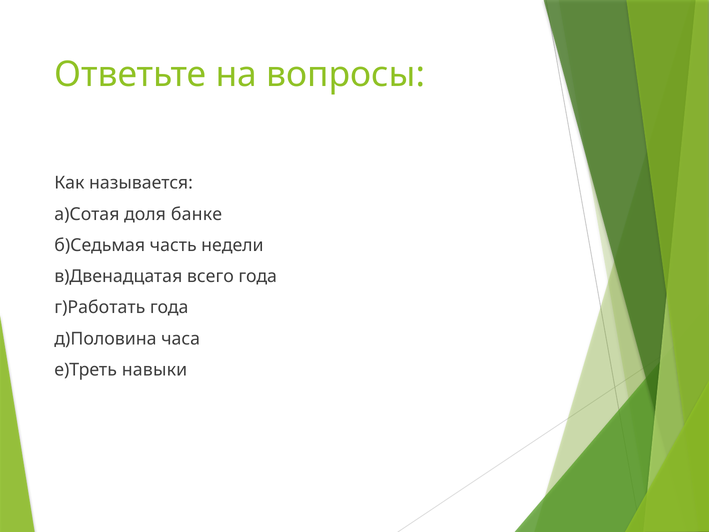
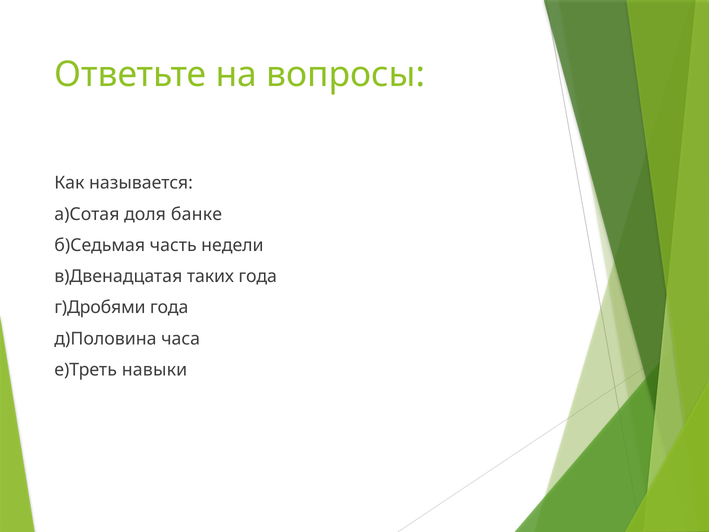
всего: всего -> таких
г)Работать: г)Работать -> г)Дробями
